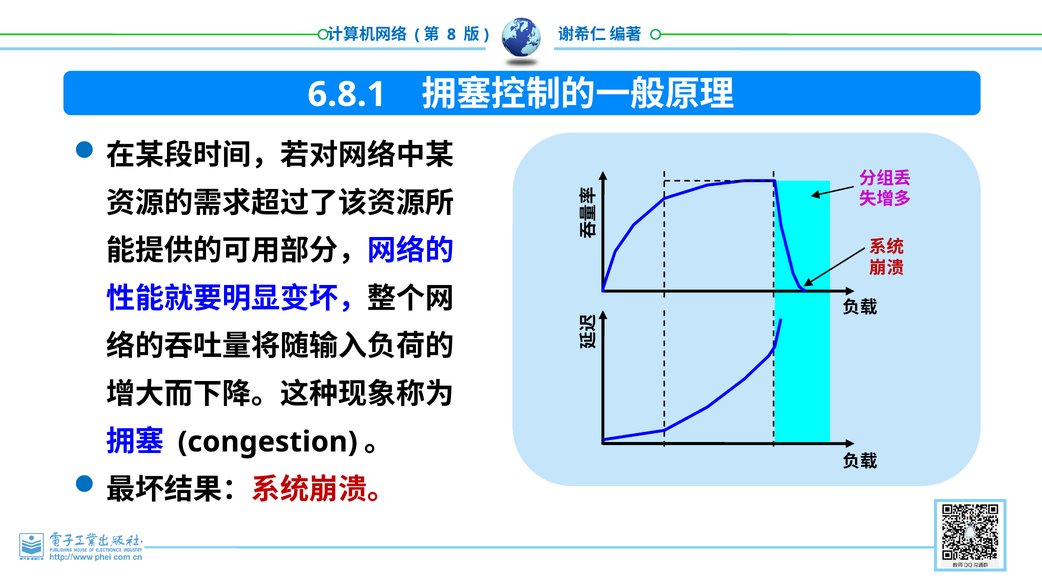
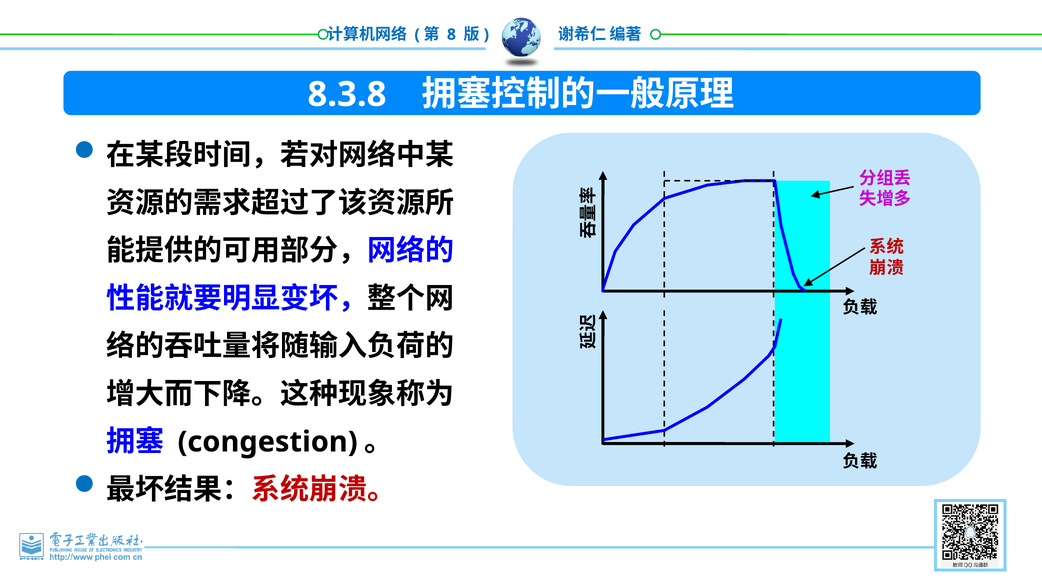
6.8.1: 6.8.1 -> 8.3.8
